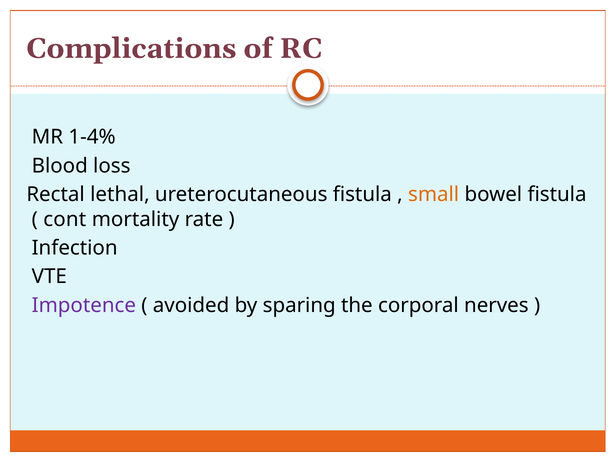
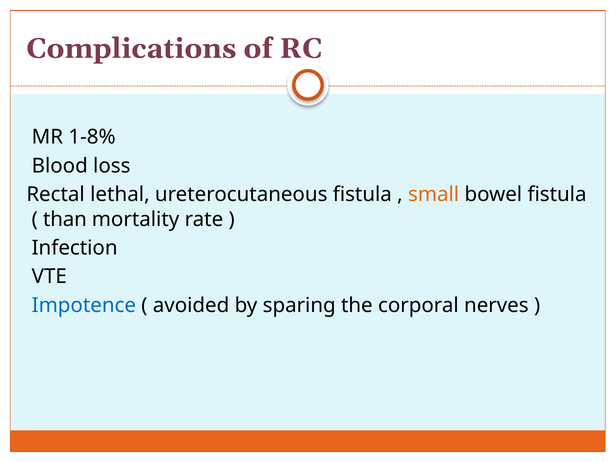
1-4%: 1-4% -> 1-8%
cont: cont -> than
Impotence colour: purple -> blue
